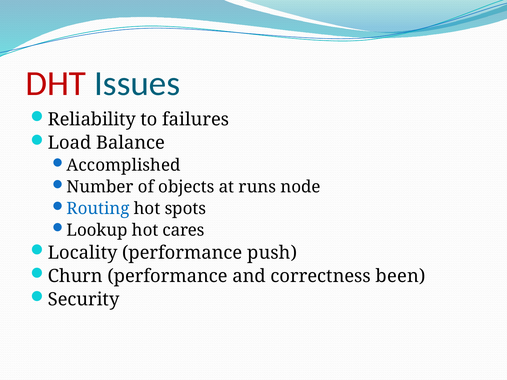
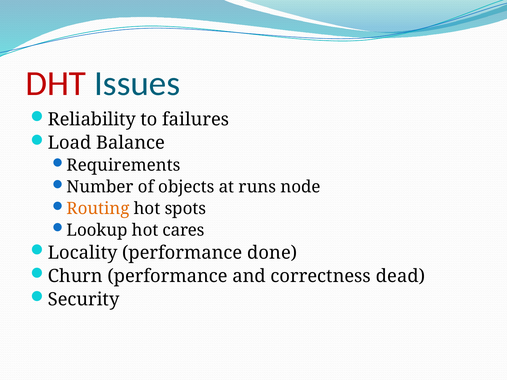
Accomplished: Accomplished -> Requirements
Routing colour: blue -> orange
push: push -> done
been: been -> dead
